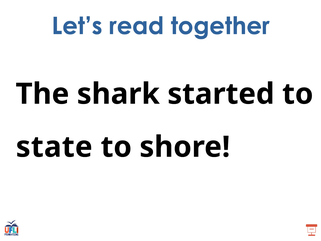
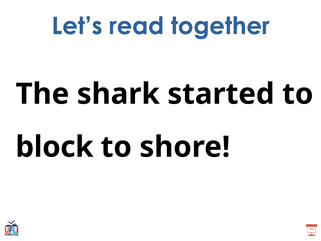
state: state -> block
